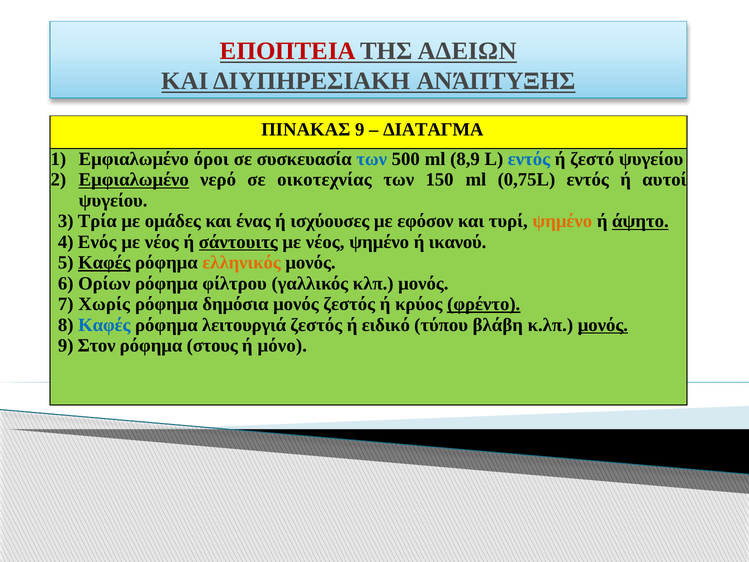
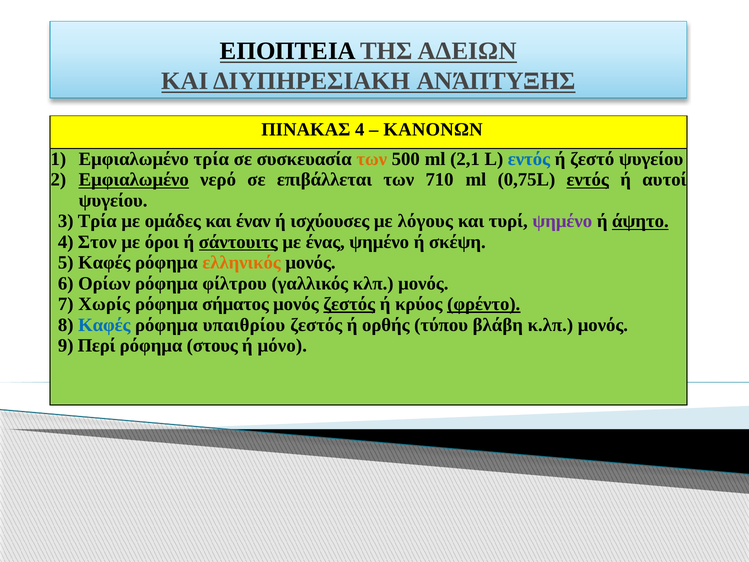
ΕΠΟΠΤΕΙΑ colour: red -> black
ΠΙΝΑΚΑΣ 9: 9 -> 4
ΔΙΑΤΑΓΜΑ: ΔΙΑΤΑΓΜΑ -> ΚΑΝΟΝΩΝ
Εμφιαλωμένο όροι: όροι -> τρία
των at (372, 159) colour: blue -> orange
8,9: 8,9 -> 2,1
οικοτεχνίας: οικοτεχνίας -> επιβάλλεται
150: 150 -> 710
εντός at (588, 180) underline: none -> present
ένας: ένας -> έναν
εφόσον: εφόσον -> λόγους
ψημένο at (562, 221) colour: orange -> purple
Ενός: Ενός -> Στον
νέος at (162, 242): νέος -> όροι
νέος at (325, 242): νέος -> ένας
ικανού: ικανού -> σκέψη
Καφές at (104, 263) underline: present -> none
δημόσια: δημόσια -> σήματος
ζεστός at (349, 304) underline: none -> present
λειτουργιά: λειτουργιά -> υπαιθρίου
ειδικό: ειδικό -> ορθής
μονός at (603, 325) underline: present -> none
Στον: Στον -> Περί
